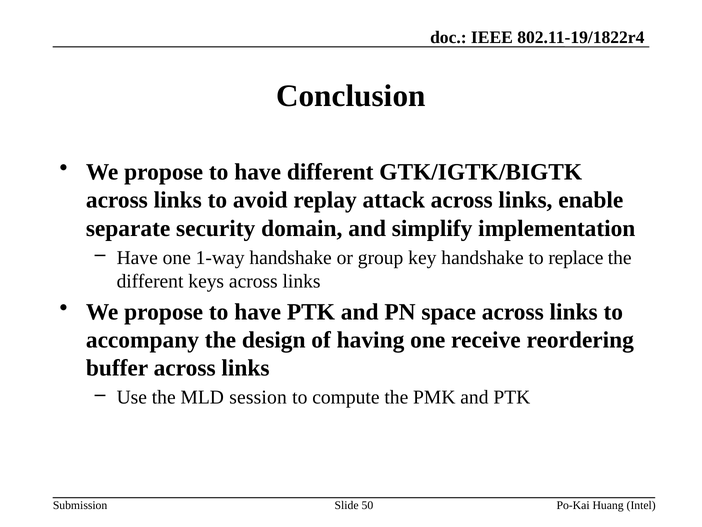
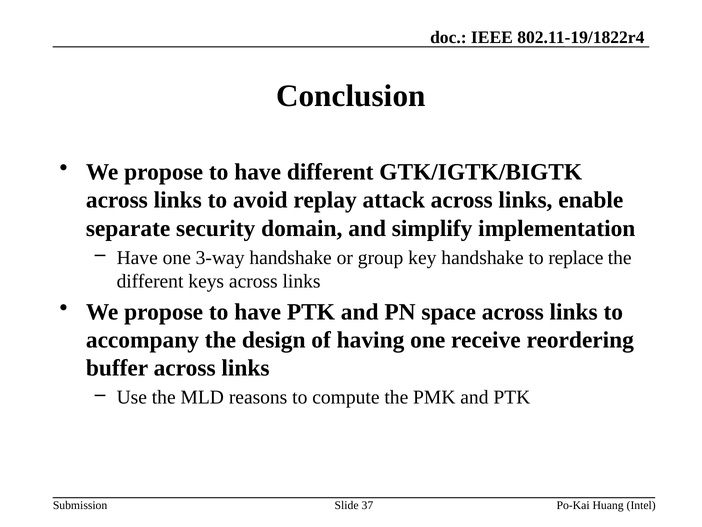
1-way: 1-way -> 3-way
session: session -> reasons
50: 50 -> 37
